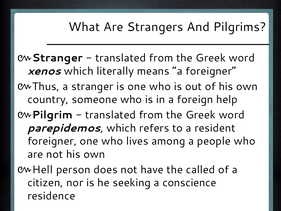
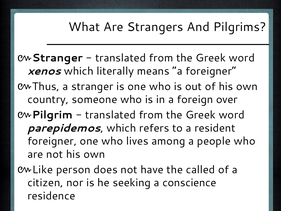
help: help -> over
Hell: Hell -> Like
